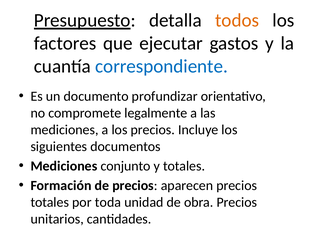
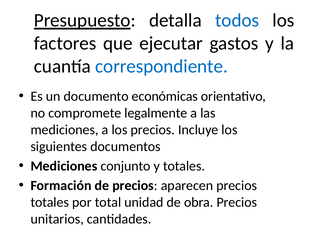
todos colour: orange -> blue
profundizar: profundizar -> económicas
toda: toda -> total
